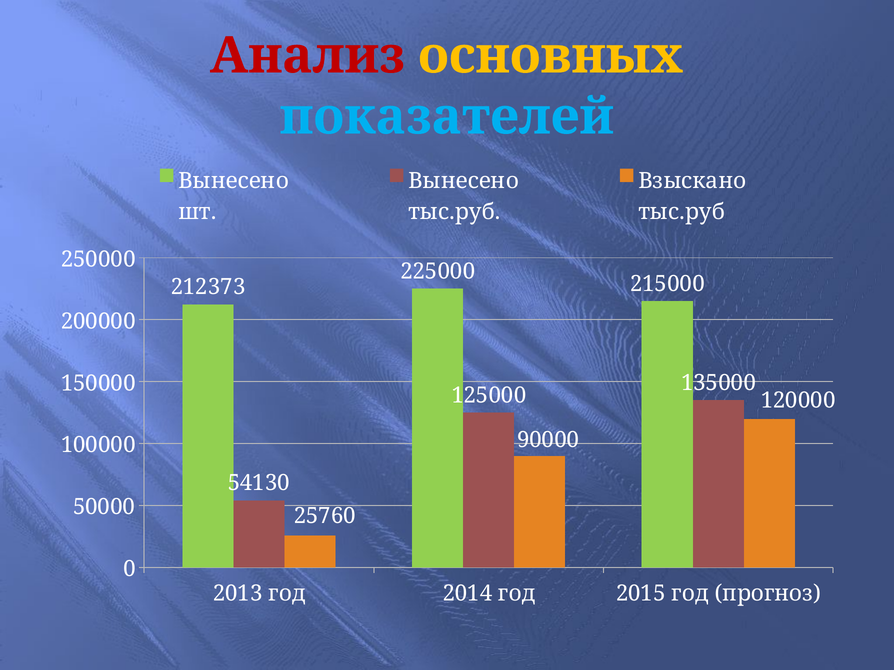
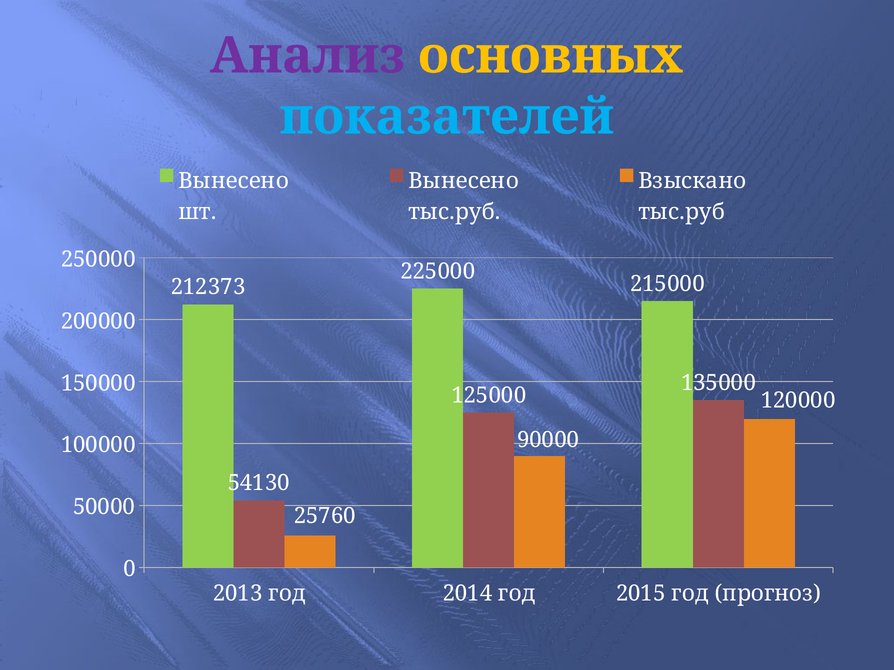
Анализ colour: red -> purple
